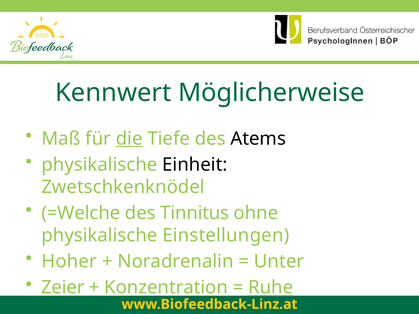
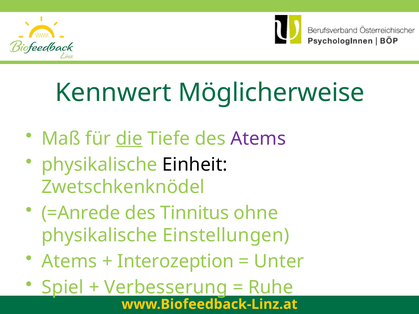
Atems at (258, 139) colour: black -> purple
=Welche: =Welche -> =Anrede
Hoher at (69, 262): Hoher -> Atems
Noradrenalin: Noradrenalin -> Interozeption
Zeier: Zeier -> Spiel
Konzentration: Konzentration -> Verbesserung
Ruhe underline: present -> none
